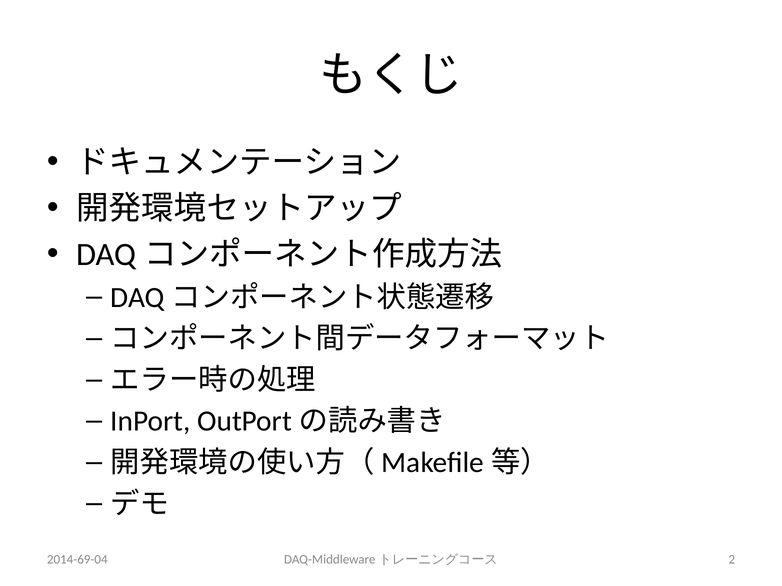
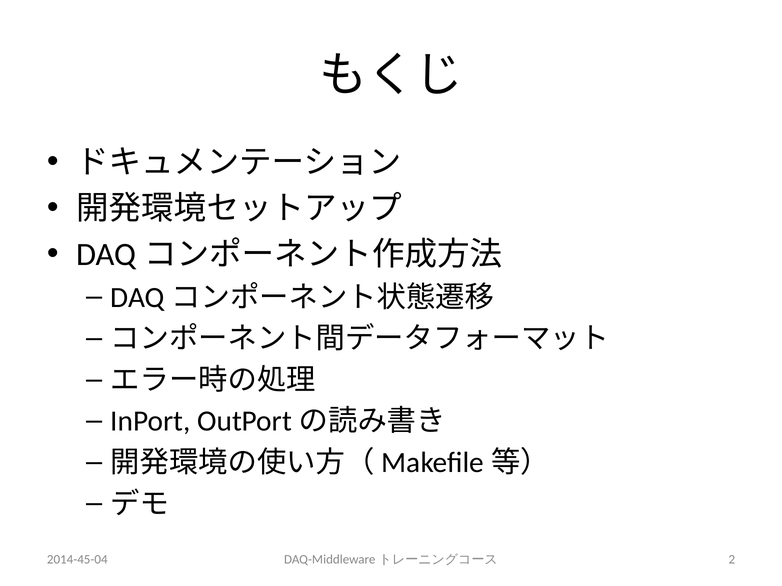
2014-69-04: 2014-69-04 -> 2014-45-04
